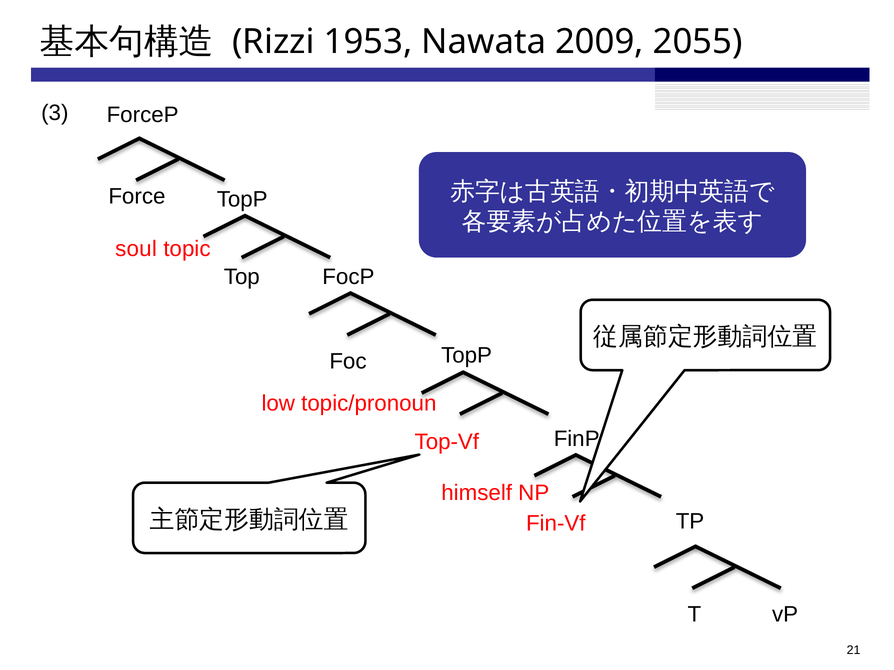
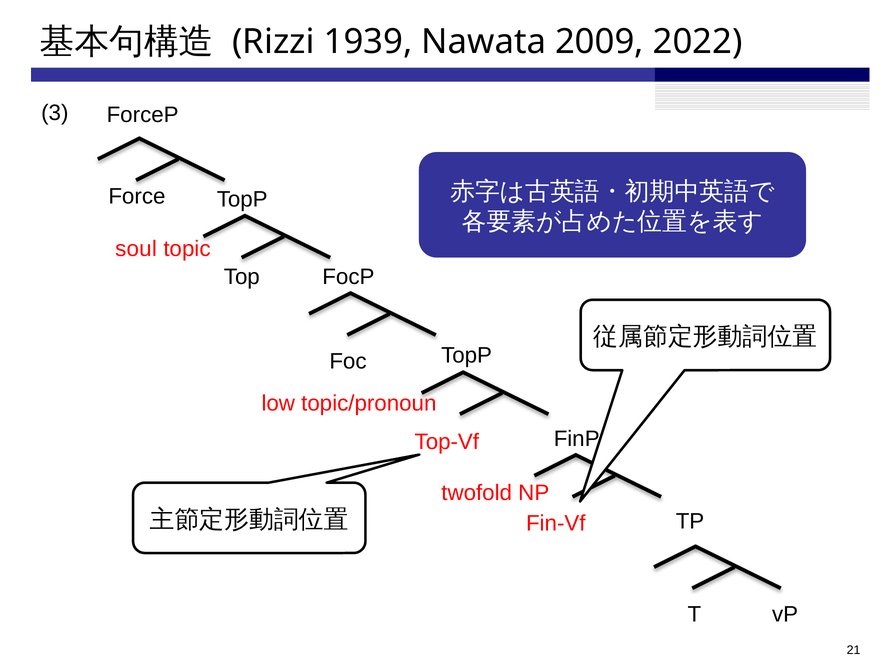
1953: 1953 -> 1939
2055: 2055 -> 2022
himself: himself -> twofold
